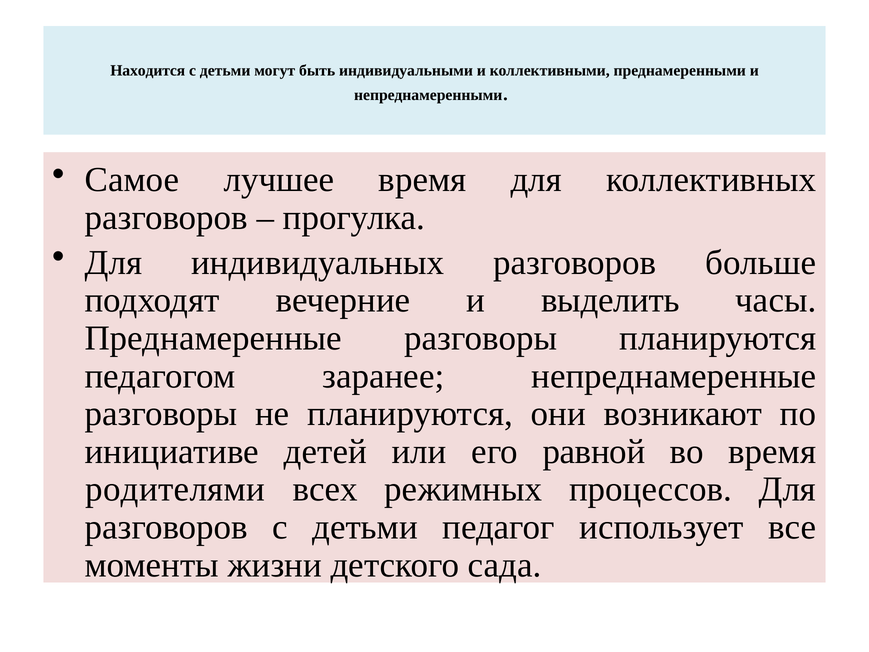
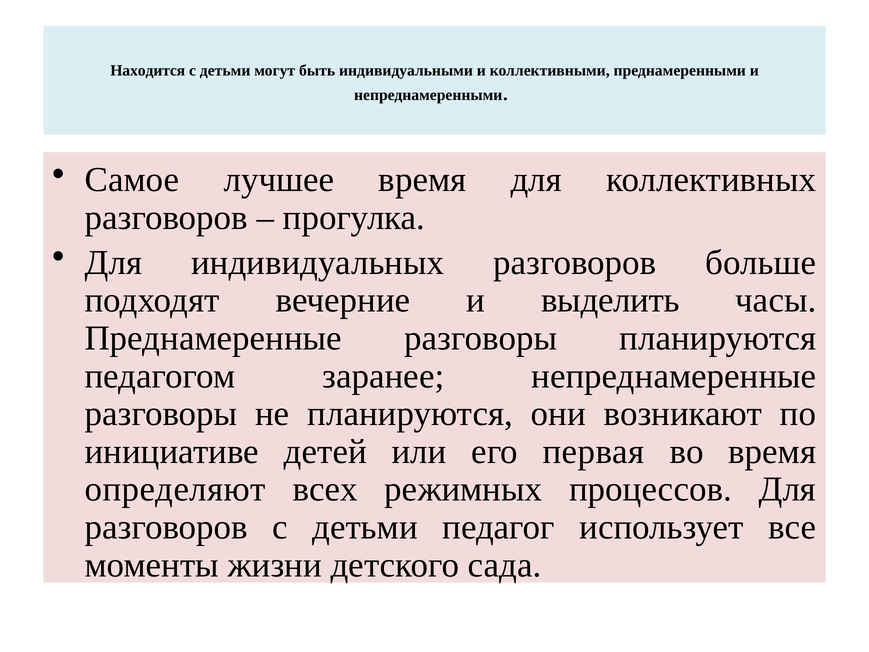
равной: равной -> первая
родителями: родителями -> определяют
